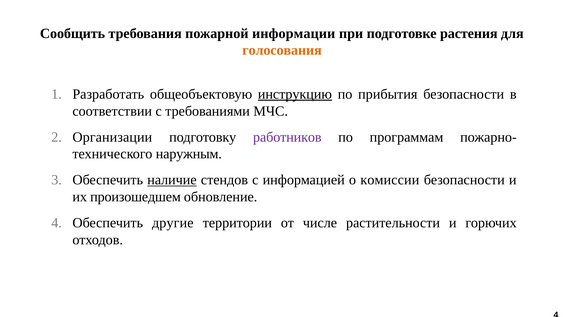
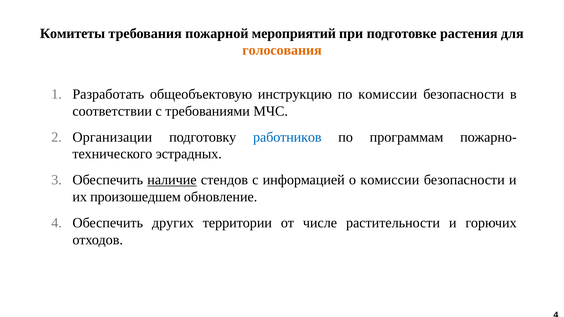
Сообщить: Сообщить -> Комитеты
информации: информации -> мероприятий
инструкцию underline: present -> none
по прибытия: прибытия -> комиссии
работников colour: purple -> blue
наружным: наружным -> эстрадных
другие: другие -> других
